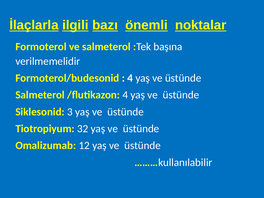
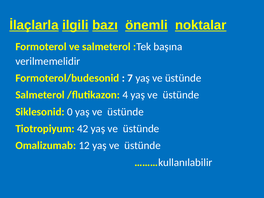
4 at (130, 78): 4 -> 7
3: 3 -> 0
32: 32 -> 42
